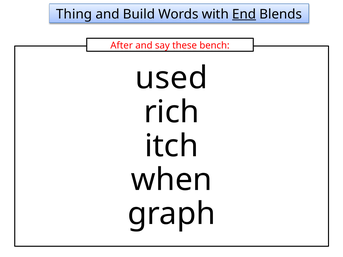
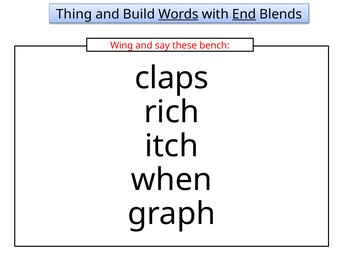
Words underline: none -> present
After: After -> Wing
used: used -> claps
